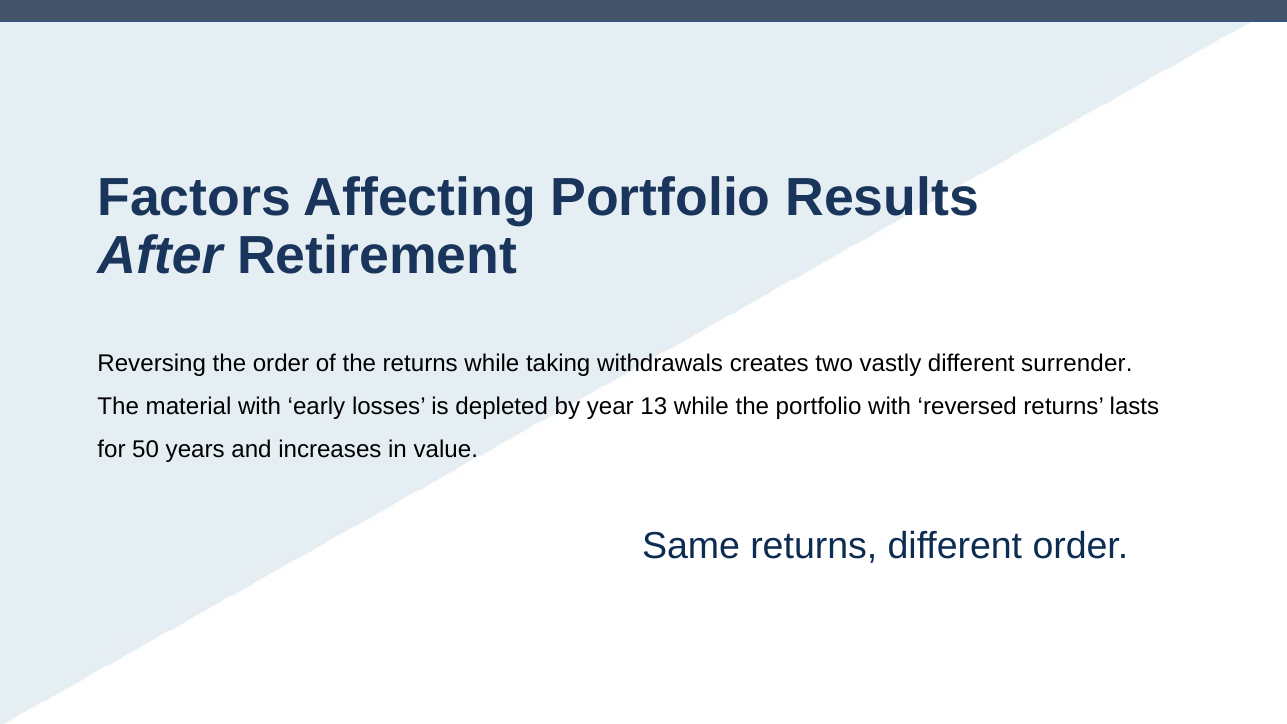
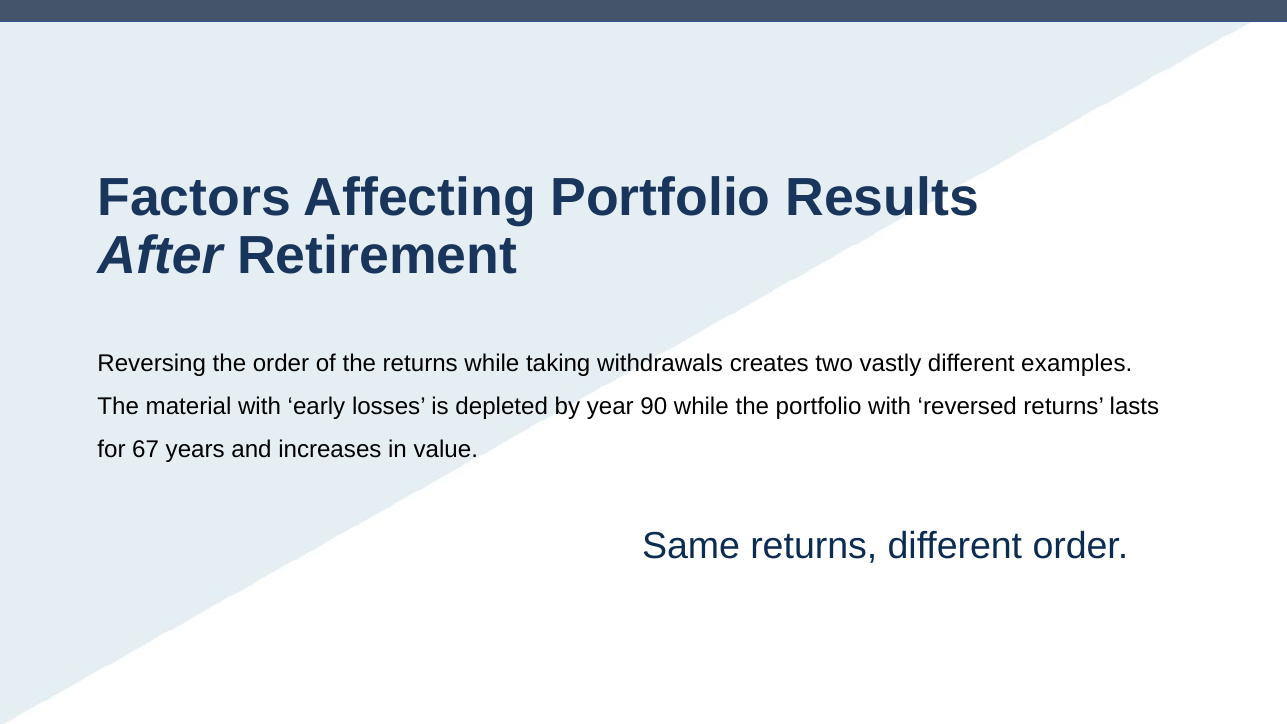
surrender: surrender -> examples
13: 13 -> 90
50: 50 -> 67
